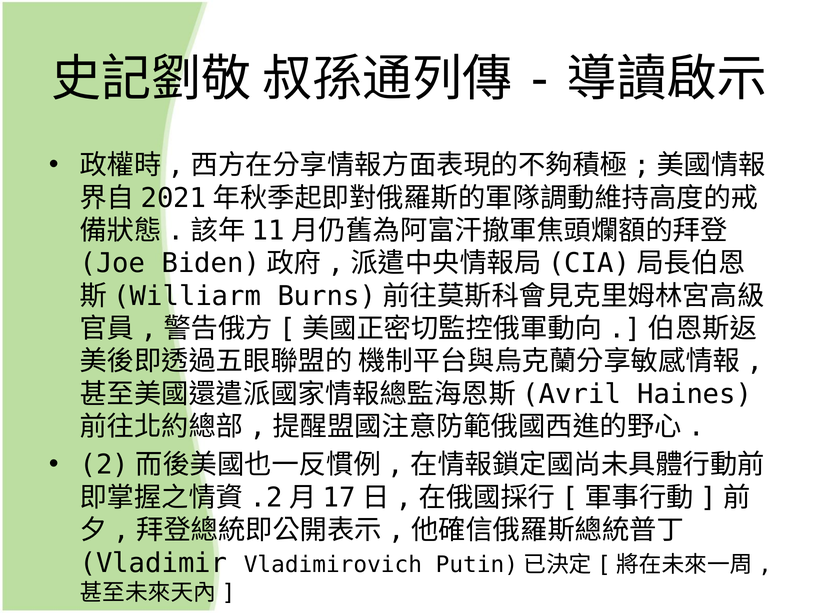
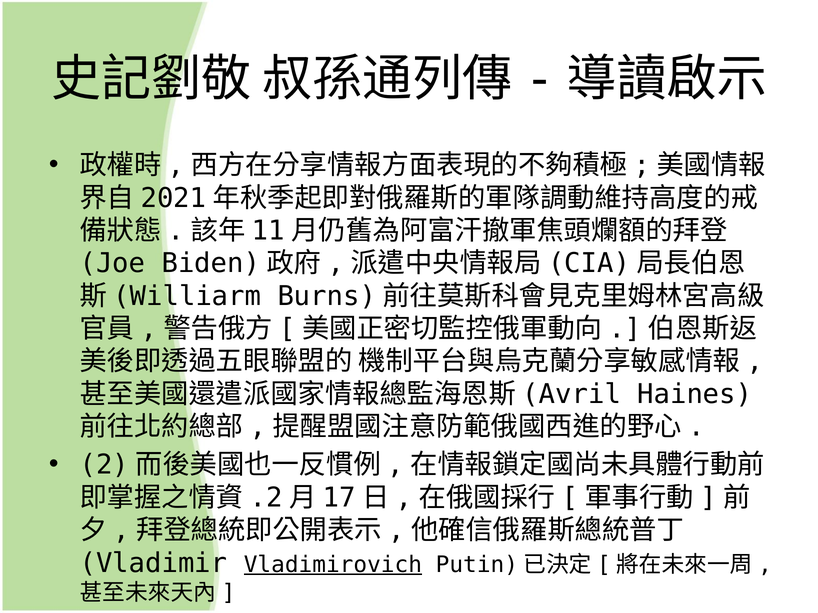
Vladimirovich underline: none -> present
